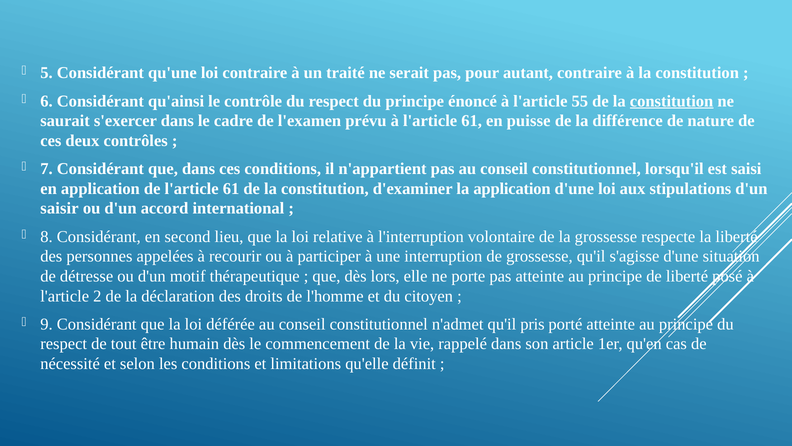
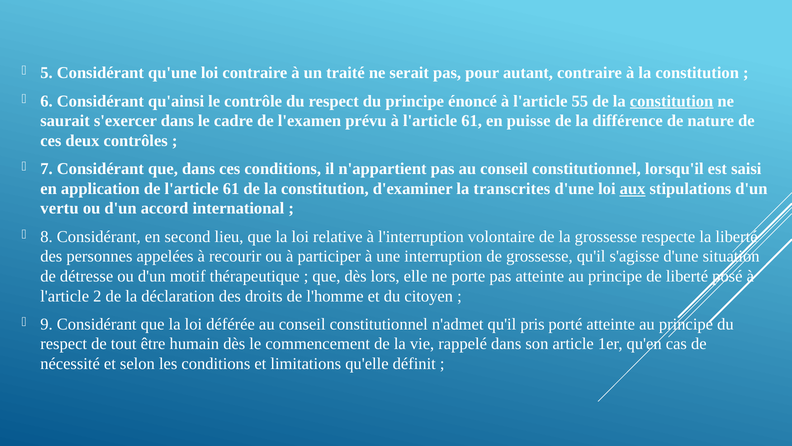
la application: application -> transcrites
aux underline: none -> present
saisir: saisir -> vertu
